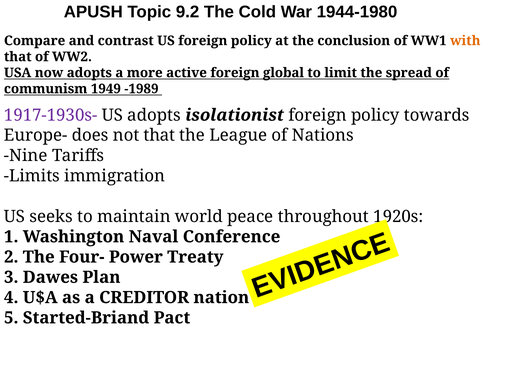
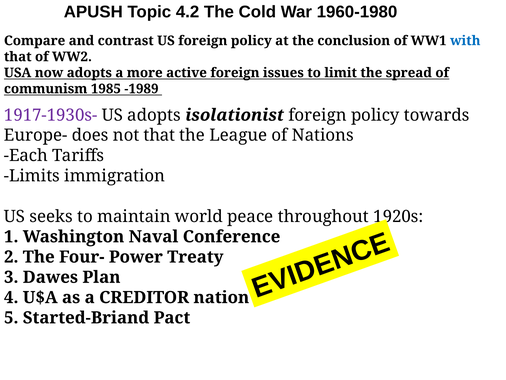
9.2: 9.2 -> 4.2
1944-1980: 1944-1980 -> 1960-1980
with colour: orange -> blue
global: global -> issues
1949: 1949 -> 1985
Nine: Nine -> Each
